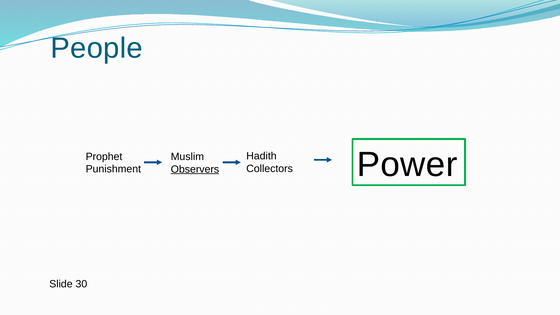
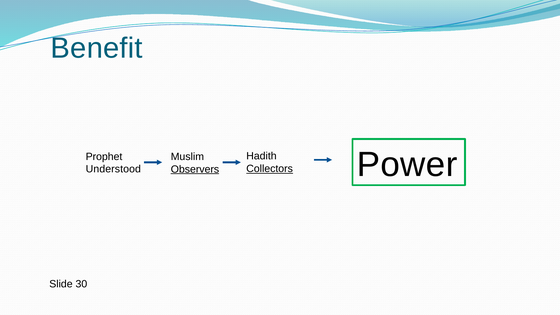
People: People -> Benefit
Collectors underline: none -> present
Punishment: Punishment -> Understood
